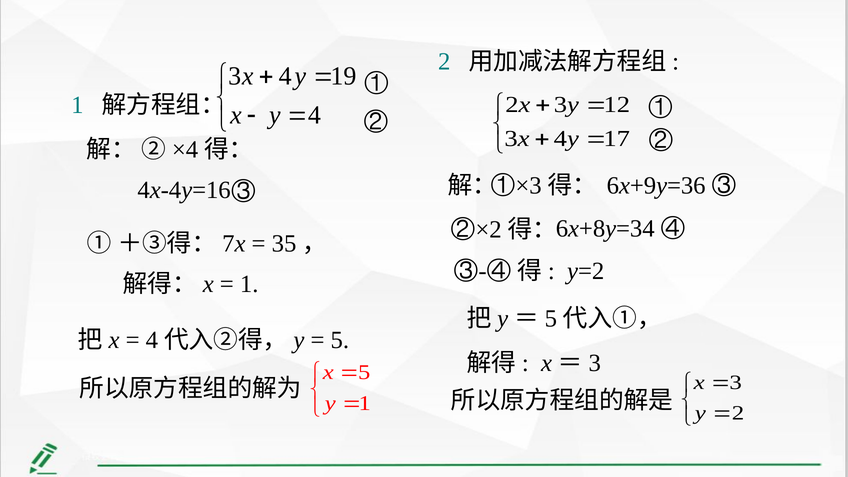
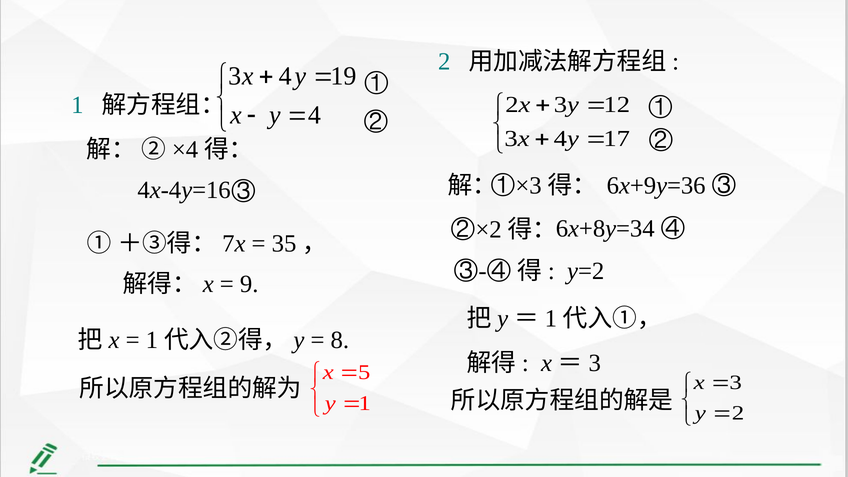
1 at (249, 284): 1 -> 9
5 at (551, 319): 5 -> 1
4 at (152, 340): 4 -> 1
5 at (340, 340): 5 -> 8
